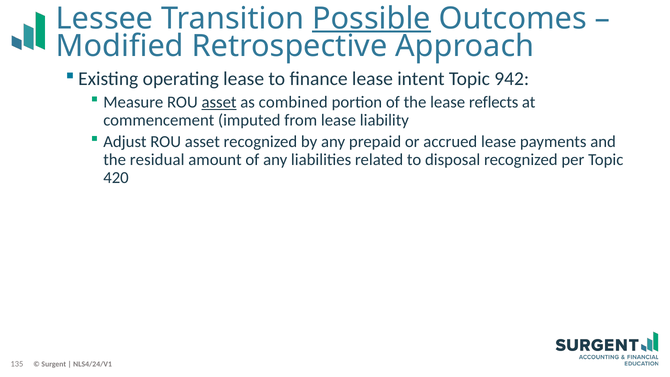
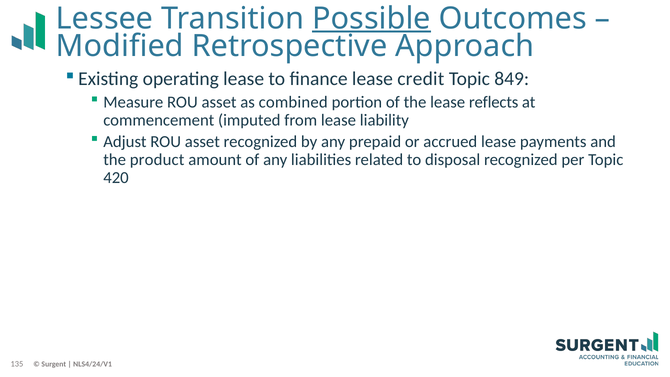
intent: intent -> credit
942: 942 -> 849
asset at (219, 102) underline: present -> none
residual: residual -> product
